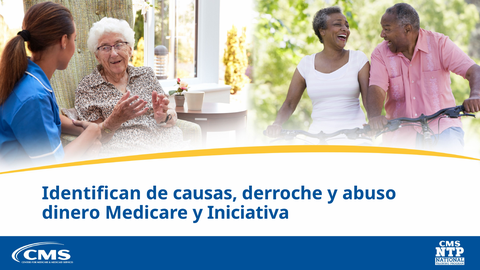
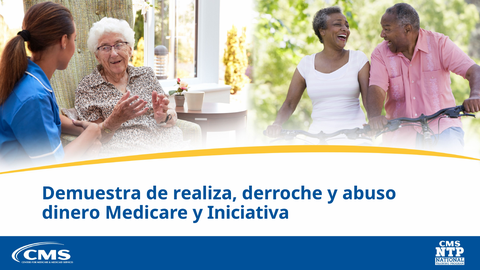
Identifican: Identifican -> Demuestra
causas: causas -> realiza
